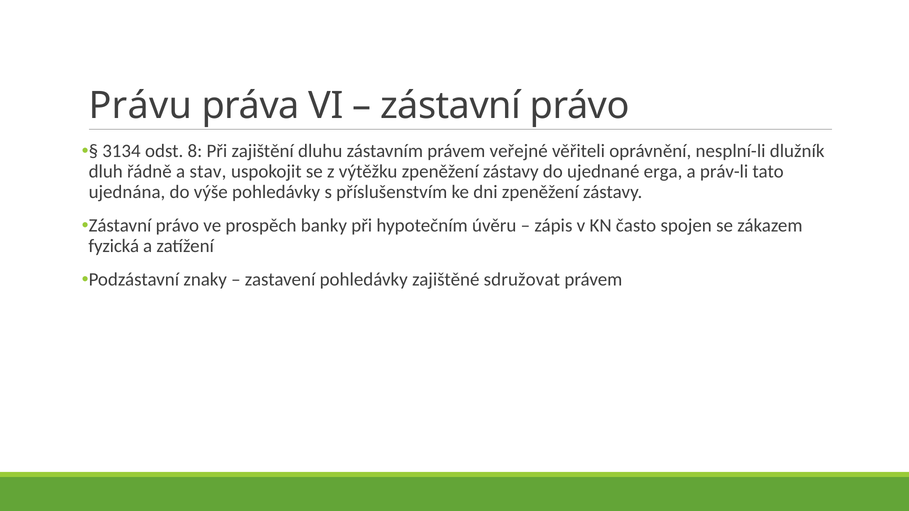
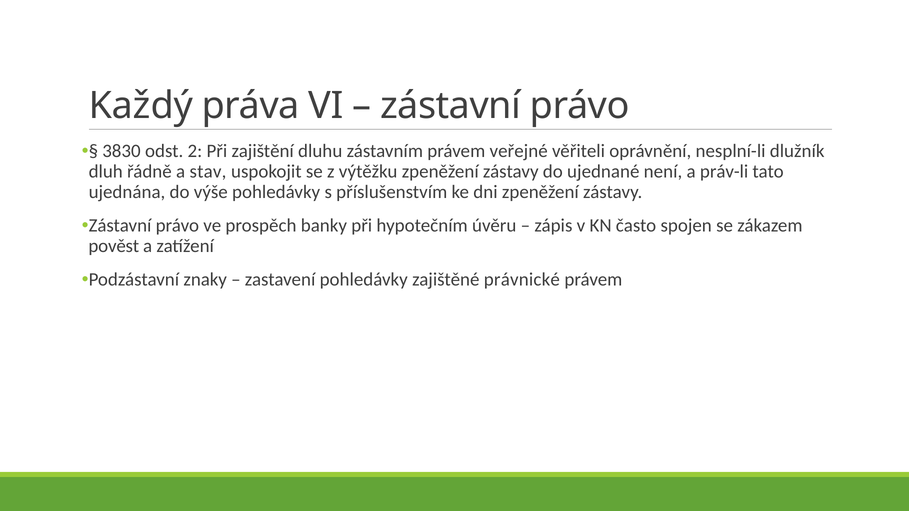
Právu: Právu -> Každý
3134: 3134 -> 3830
8: 8 -> 2
erga: erga -> není
fyzická: fyzická -> pověst
sdružovat: sdružovat -> právnické
